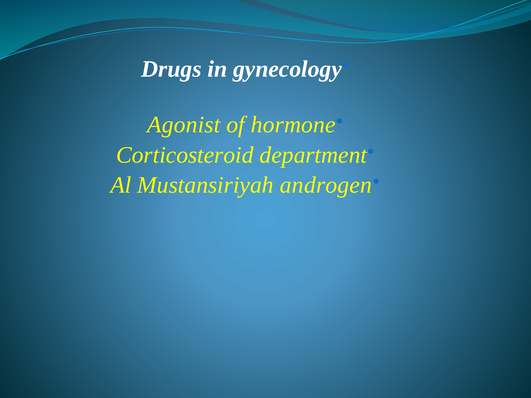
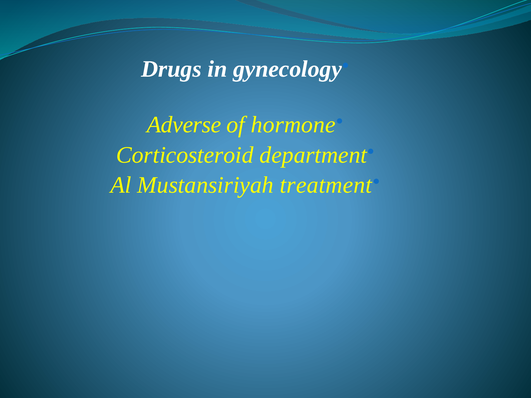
Agonist: Agonist -> Adverse
androgen: androgen -> treatment
